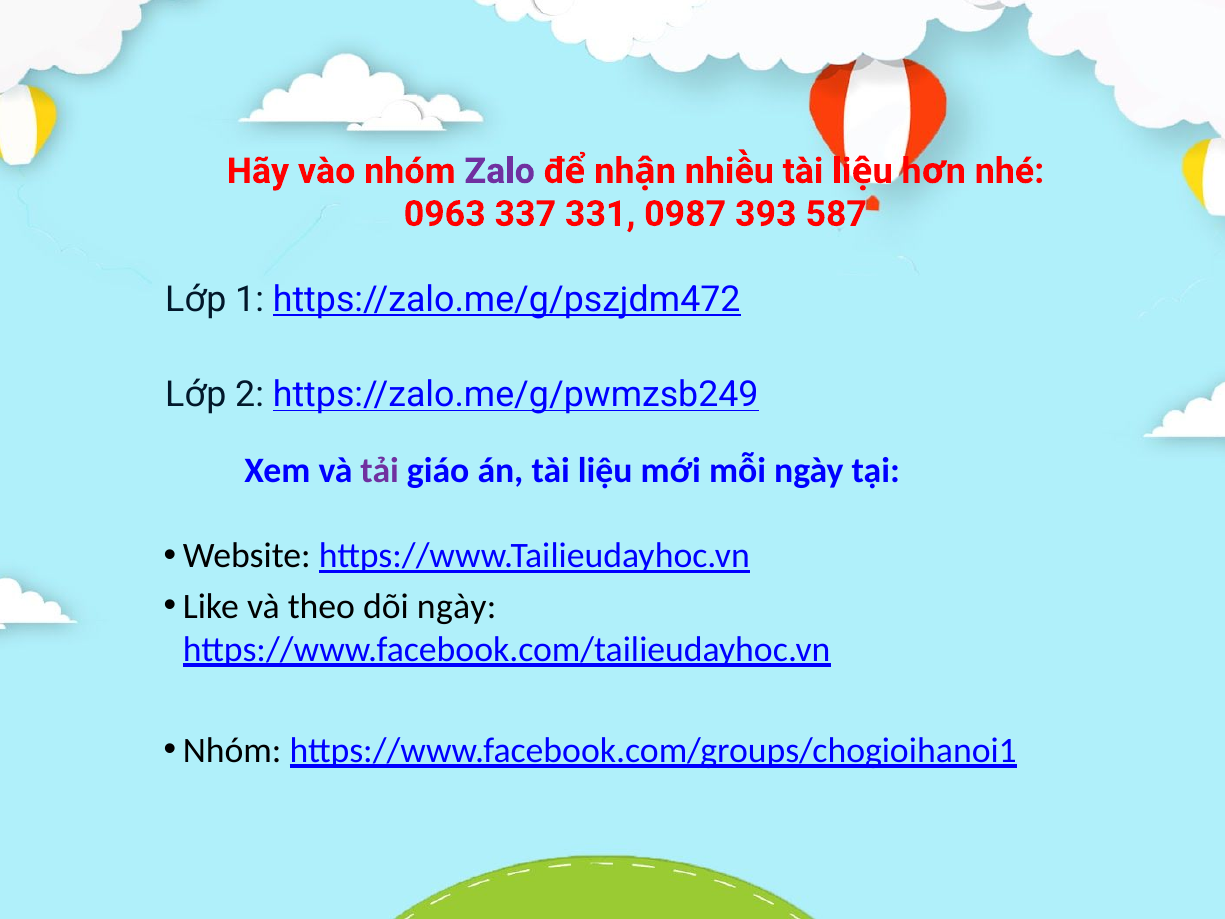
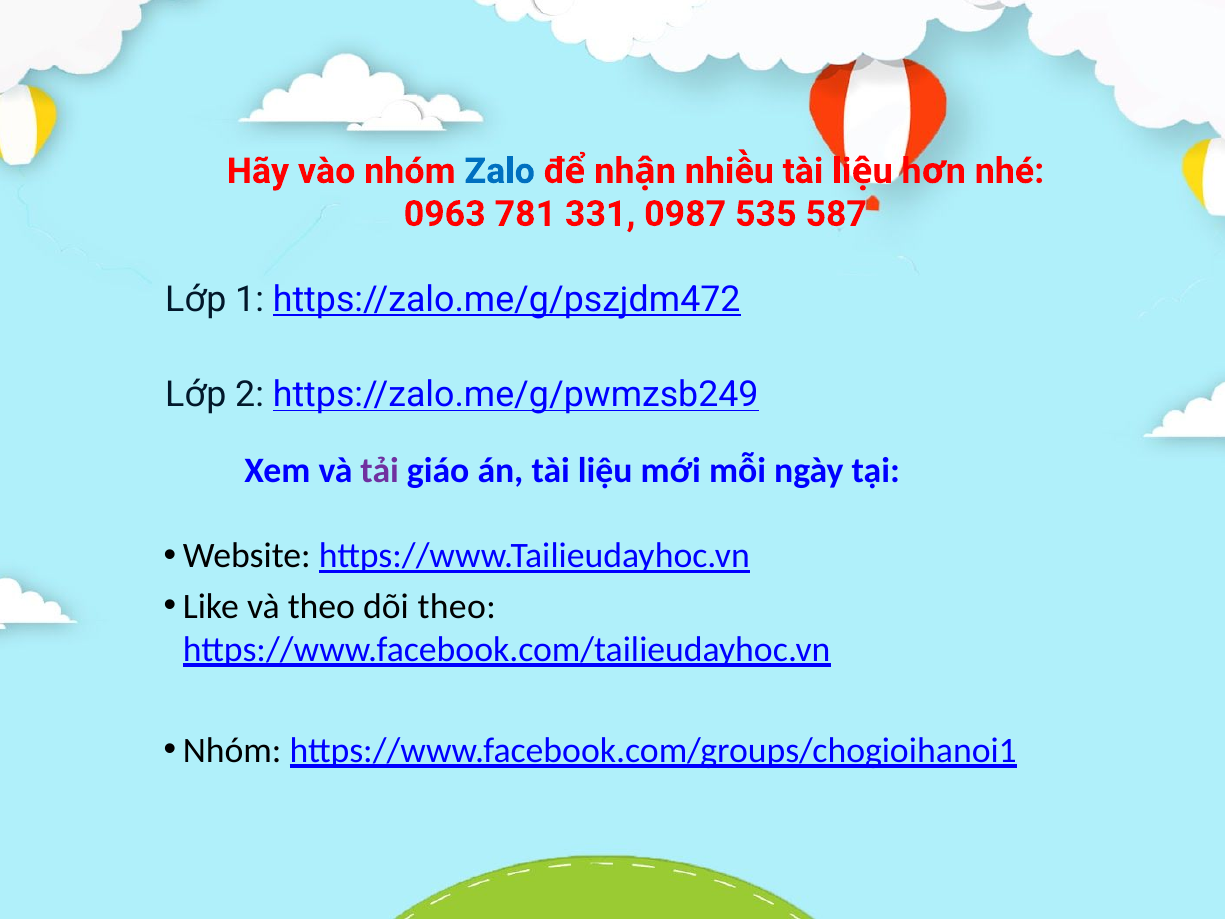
Zalo colour: purple -> blue
337: 337 -> 781
393: 393 -> 535
dõi ngày: ngày -> theo
